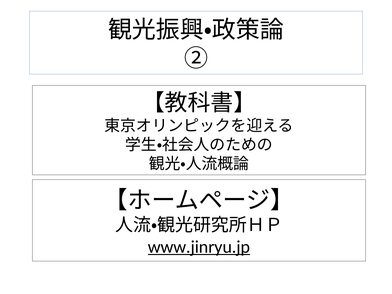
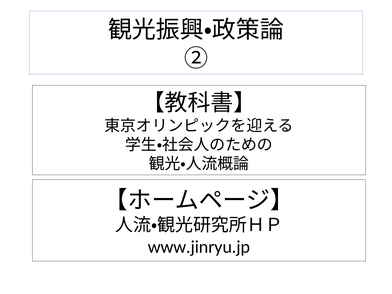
www.jinryu.jp underline: present -> none
